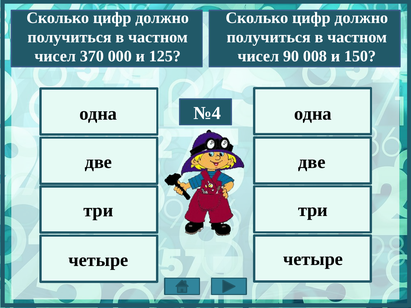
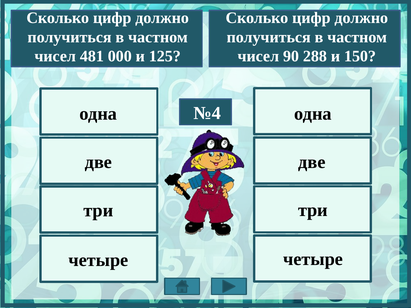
370: 370 -> 481
008: 008 -> 288
